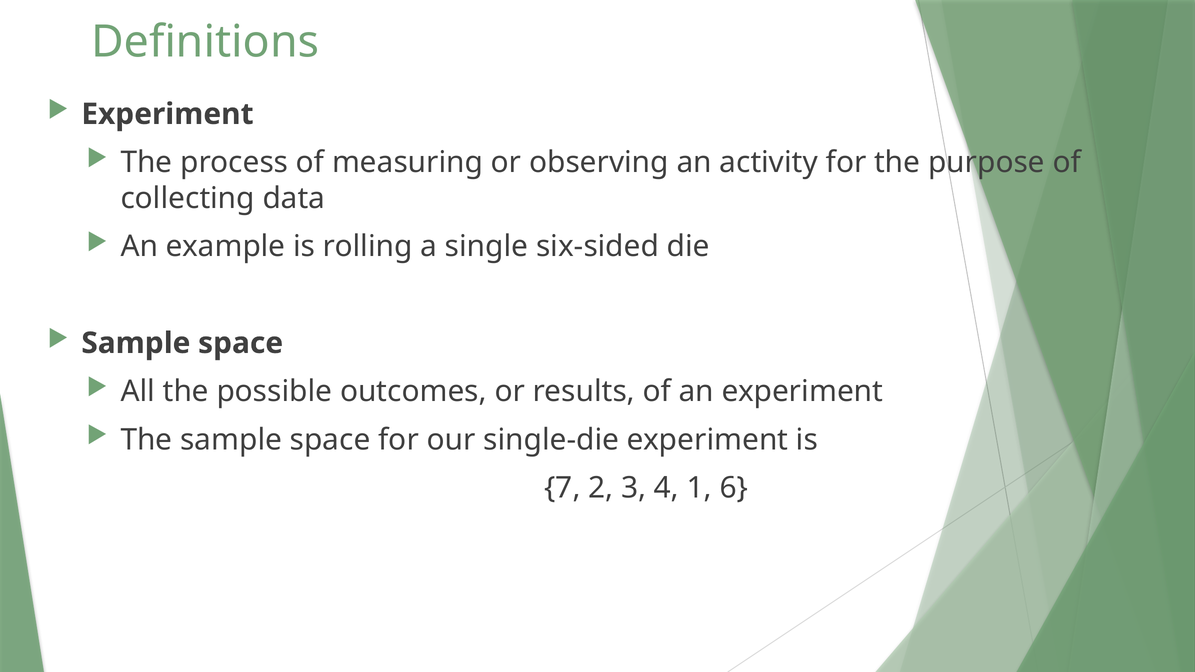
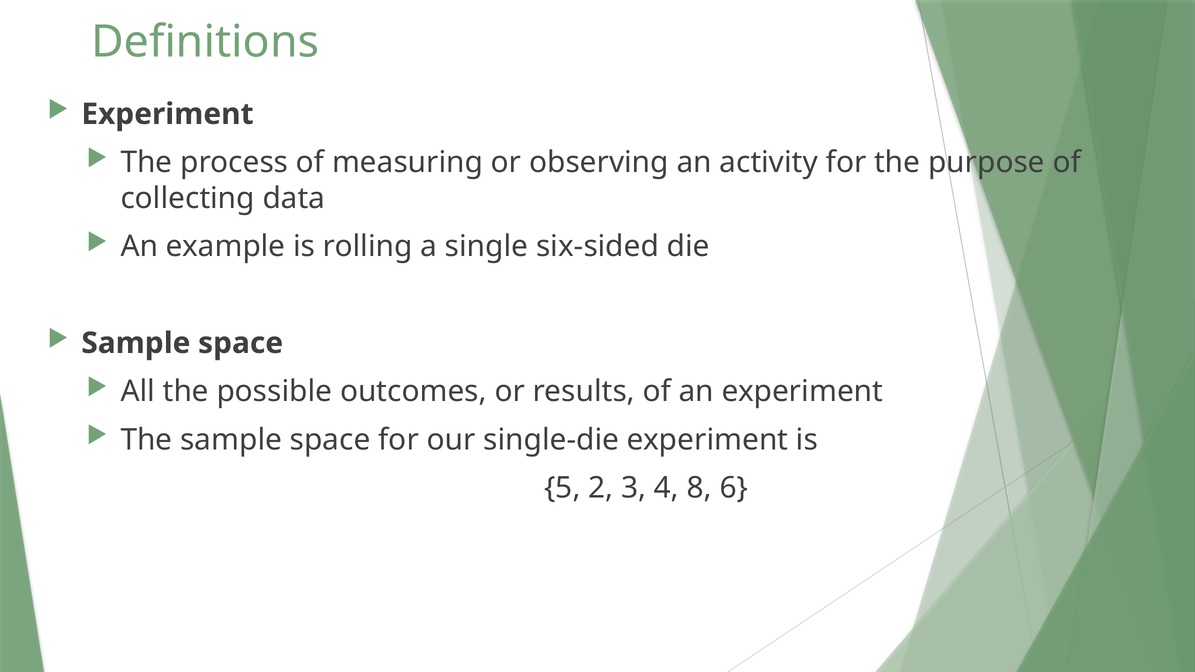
7: 7 -> 5
1: 1 -> 8
